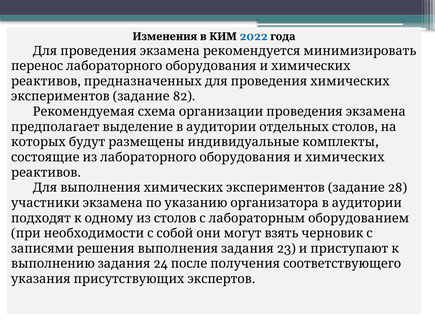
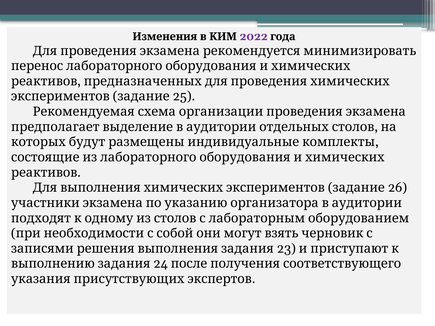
2022 colour: blue -> purple
82: 82 -> 25
28: 28 -> 26
